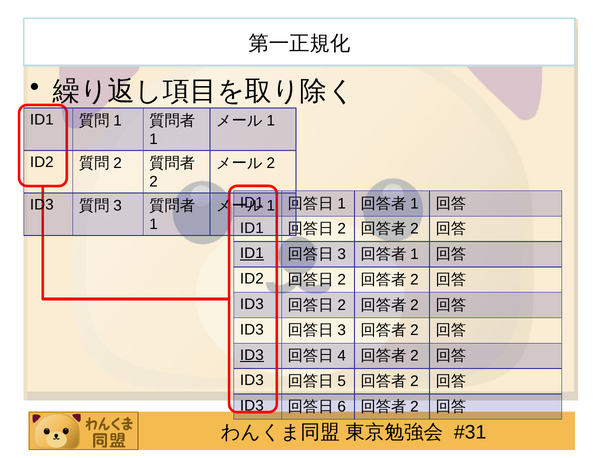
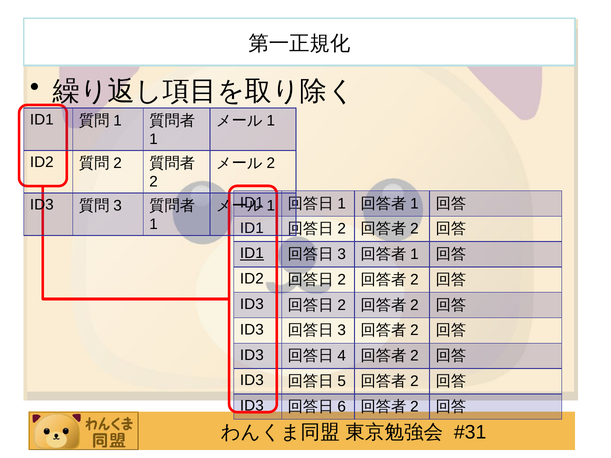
ID3 at (252, 355) underline: present -> none
